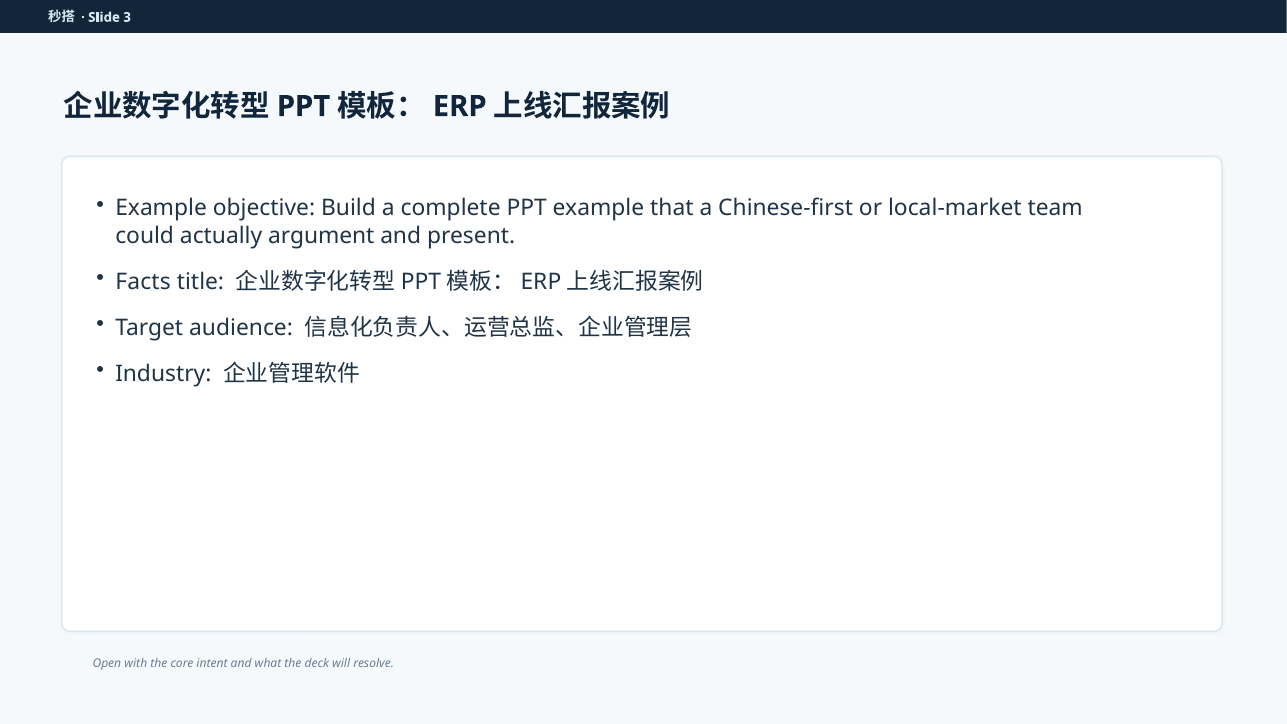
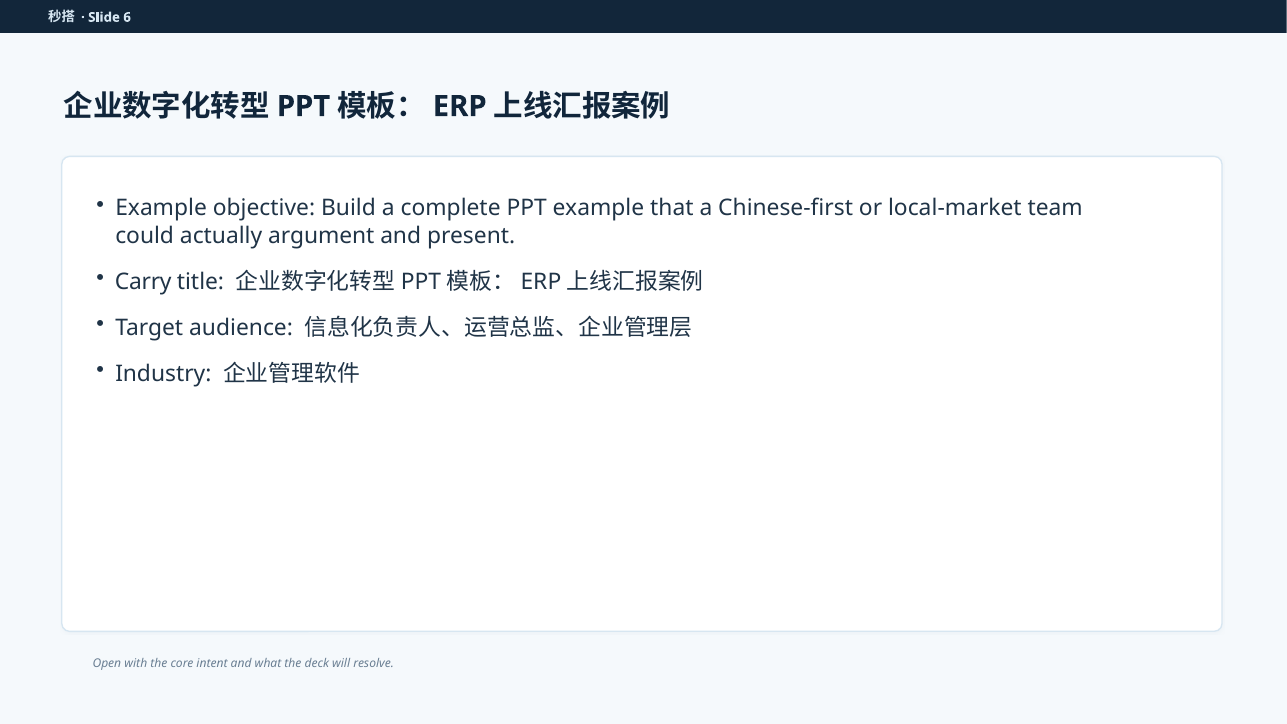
3: 3 -> 6
Facts: Facts -> Carry
